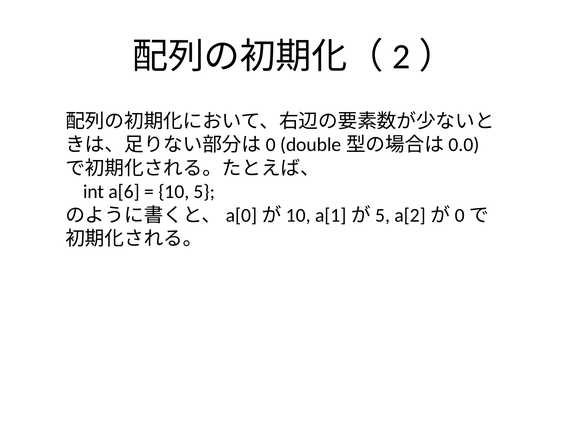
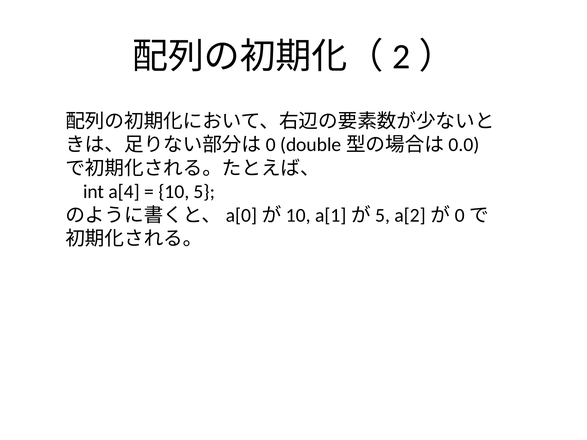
a[6: a[6 -> a[4
